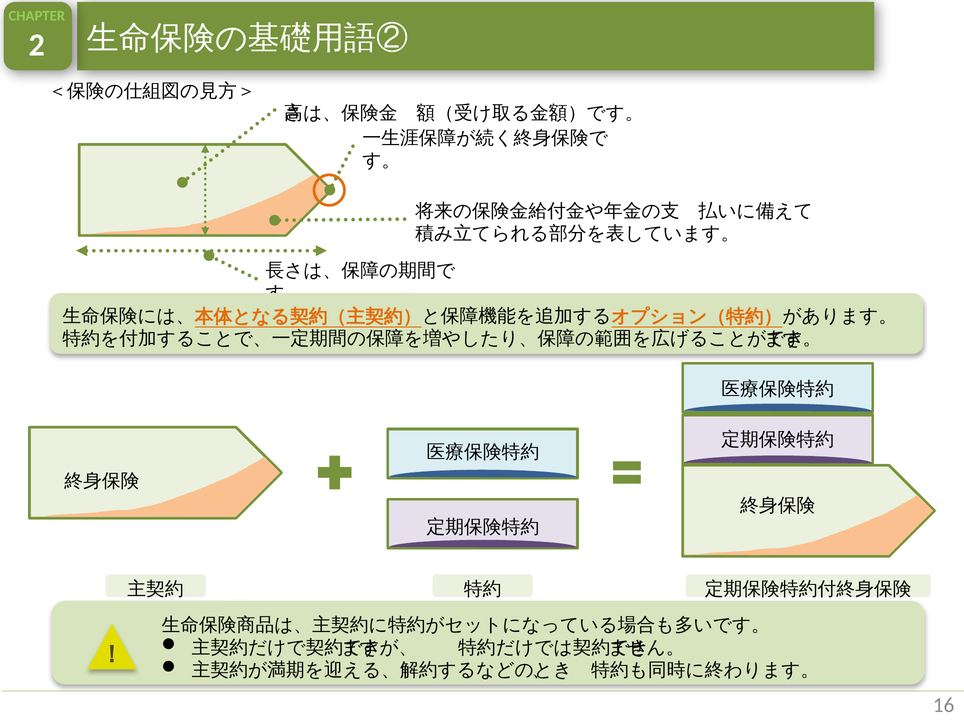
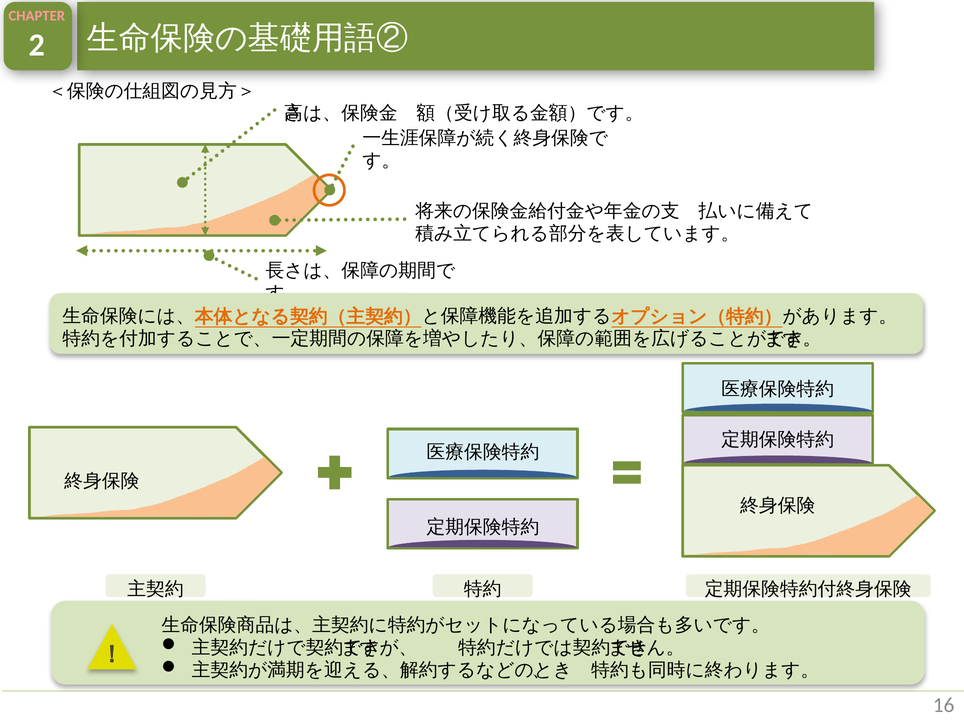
CHAPTER colour: light green -> pink
